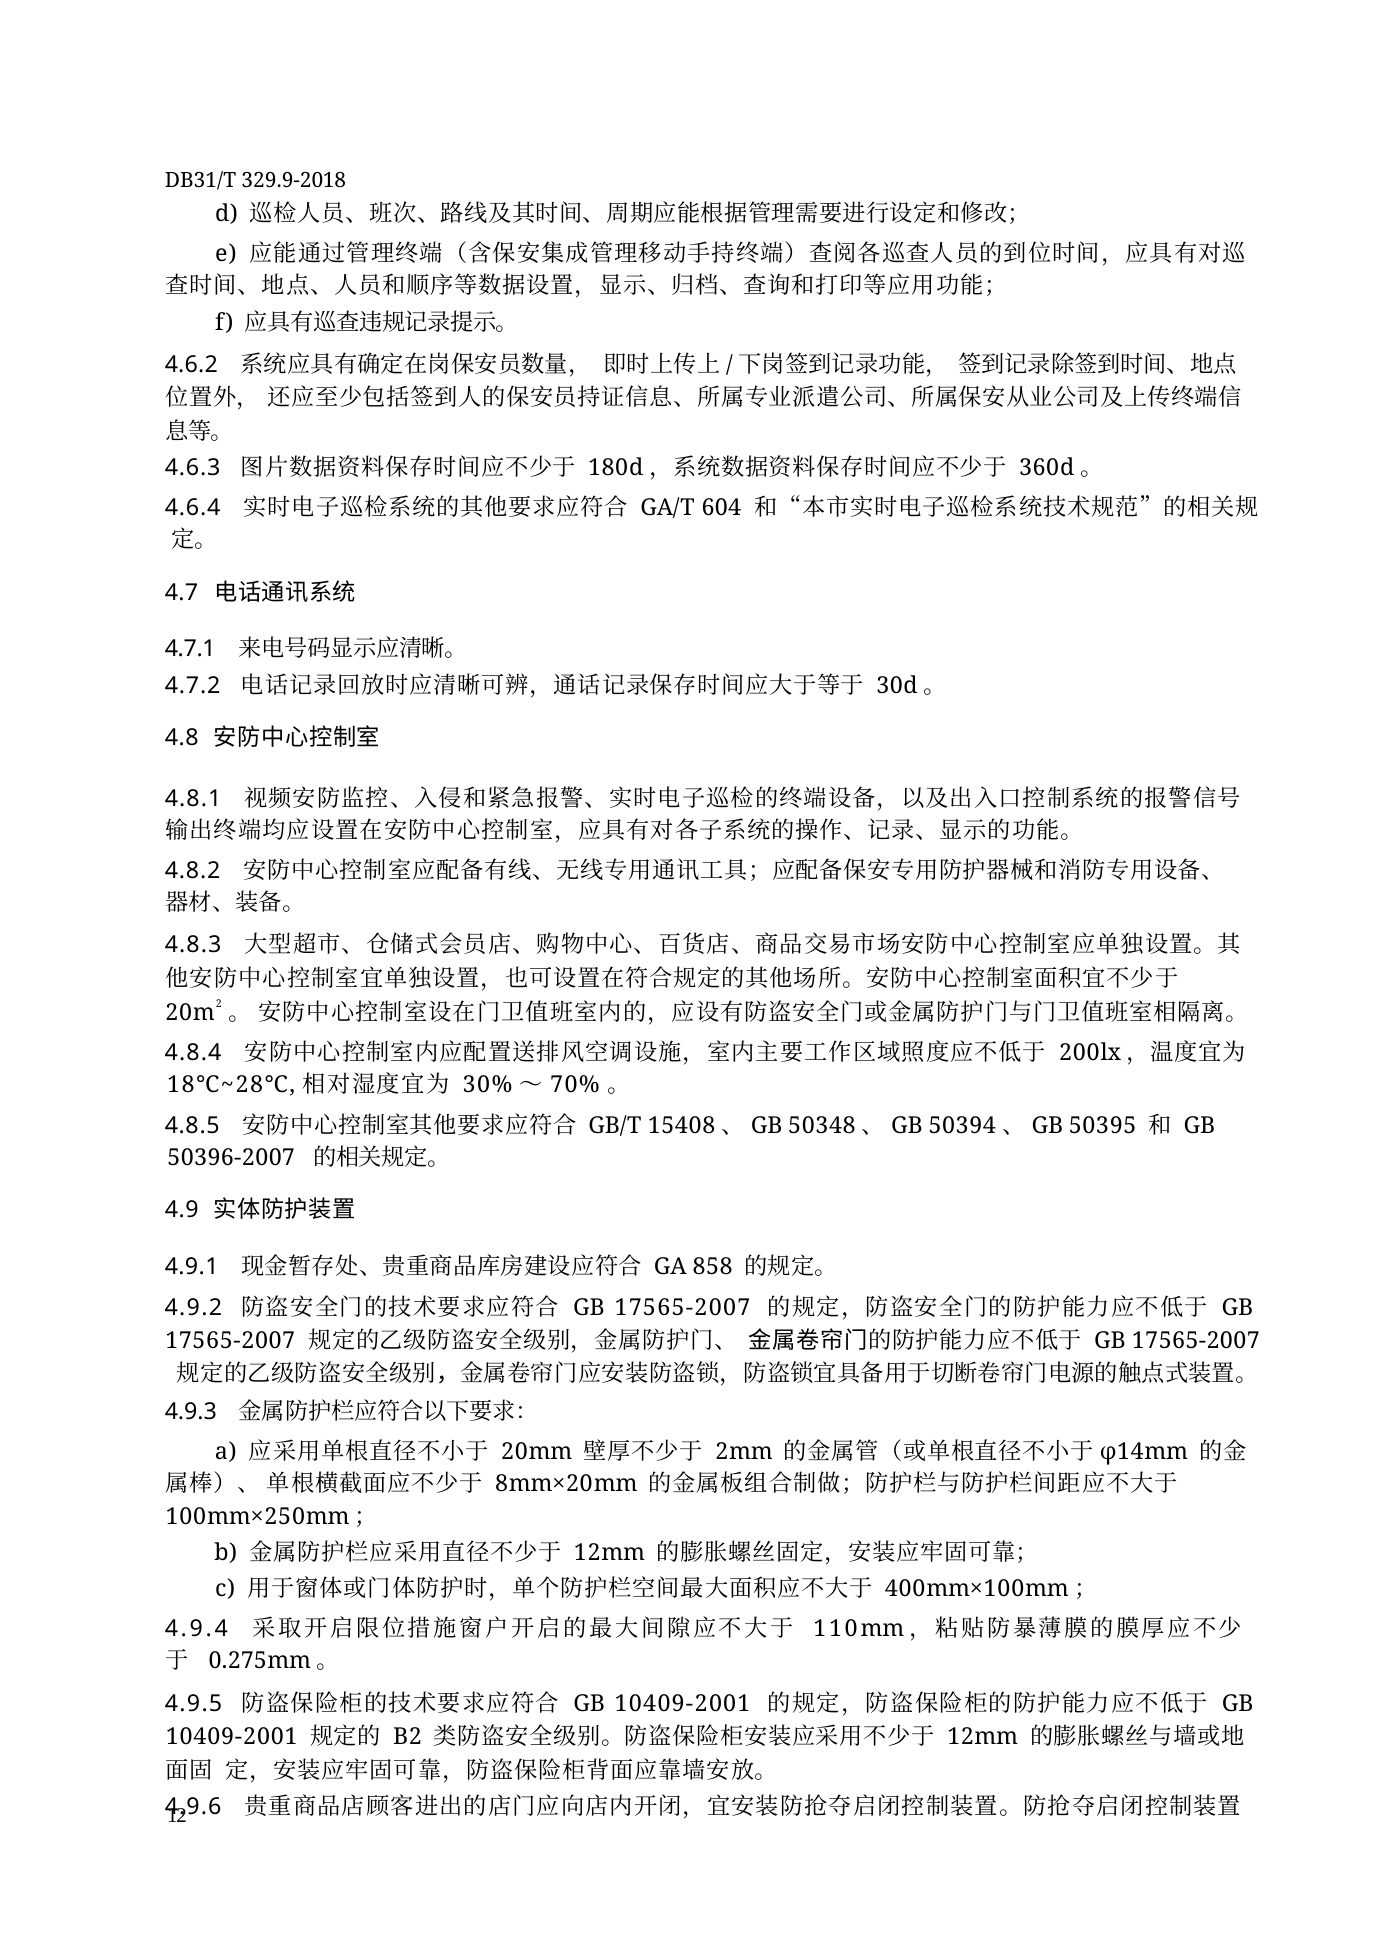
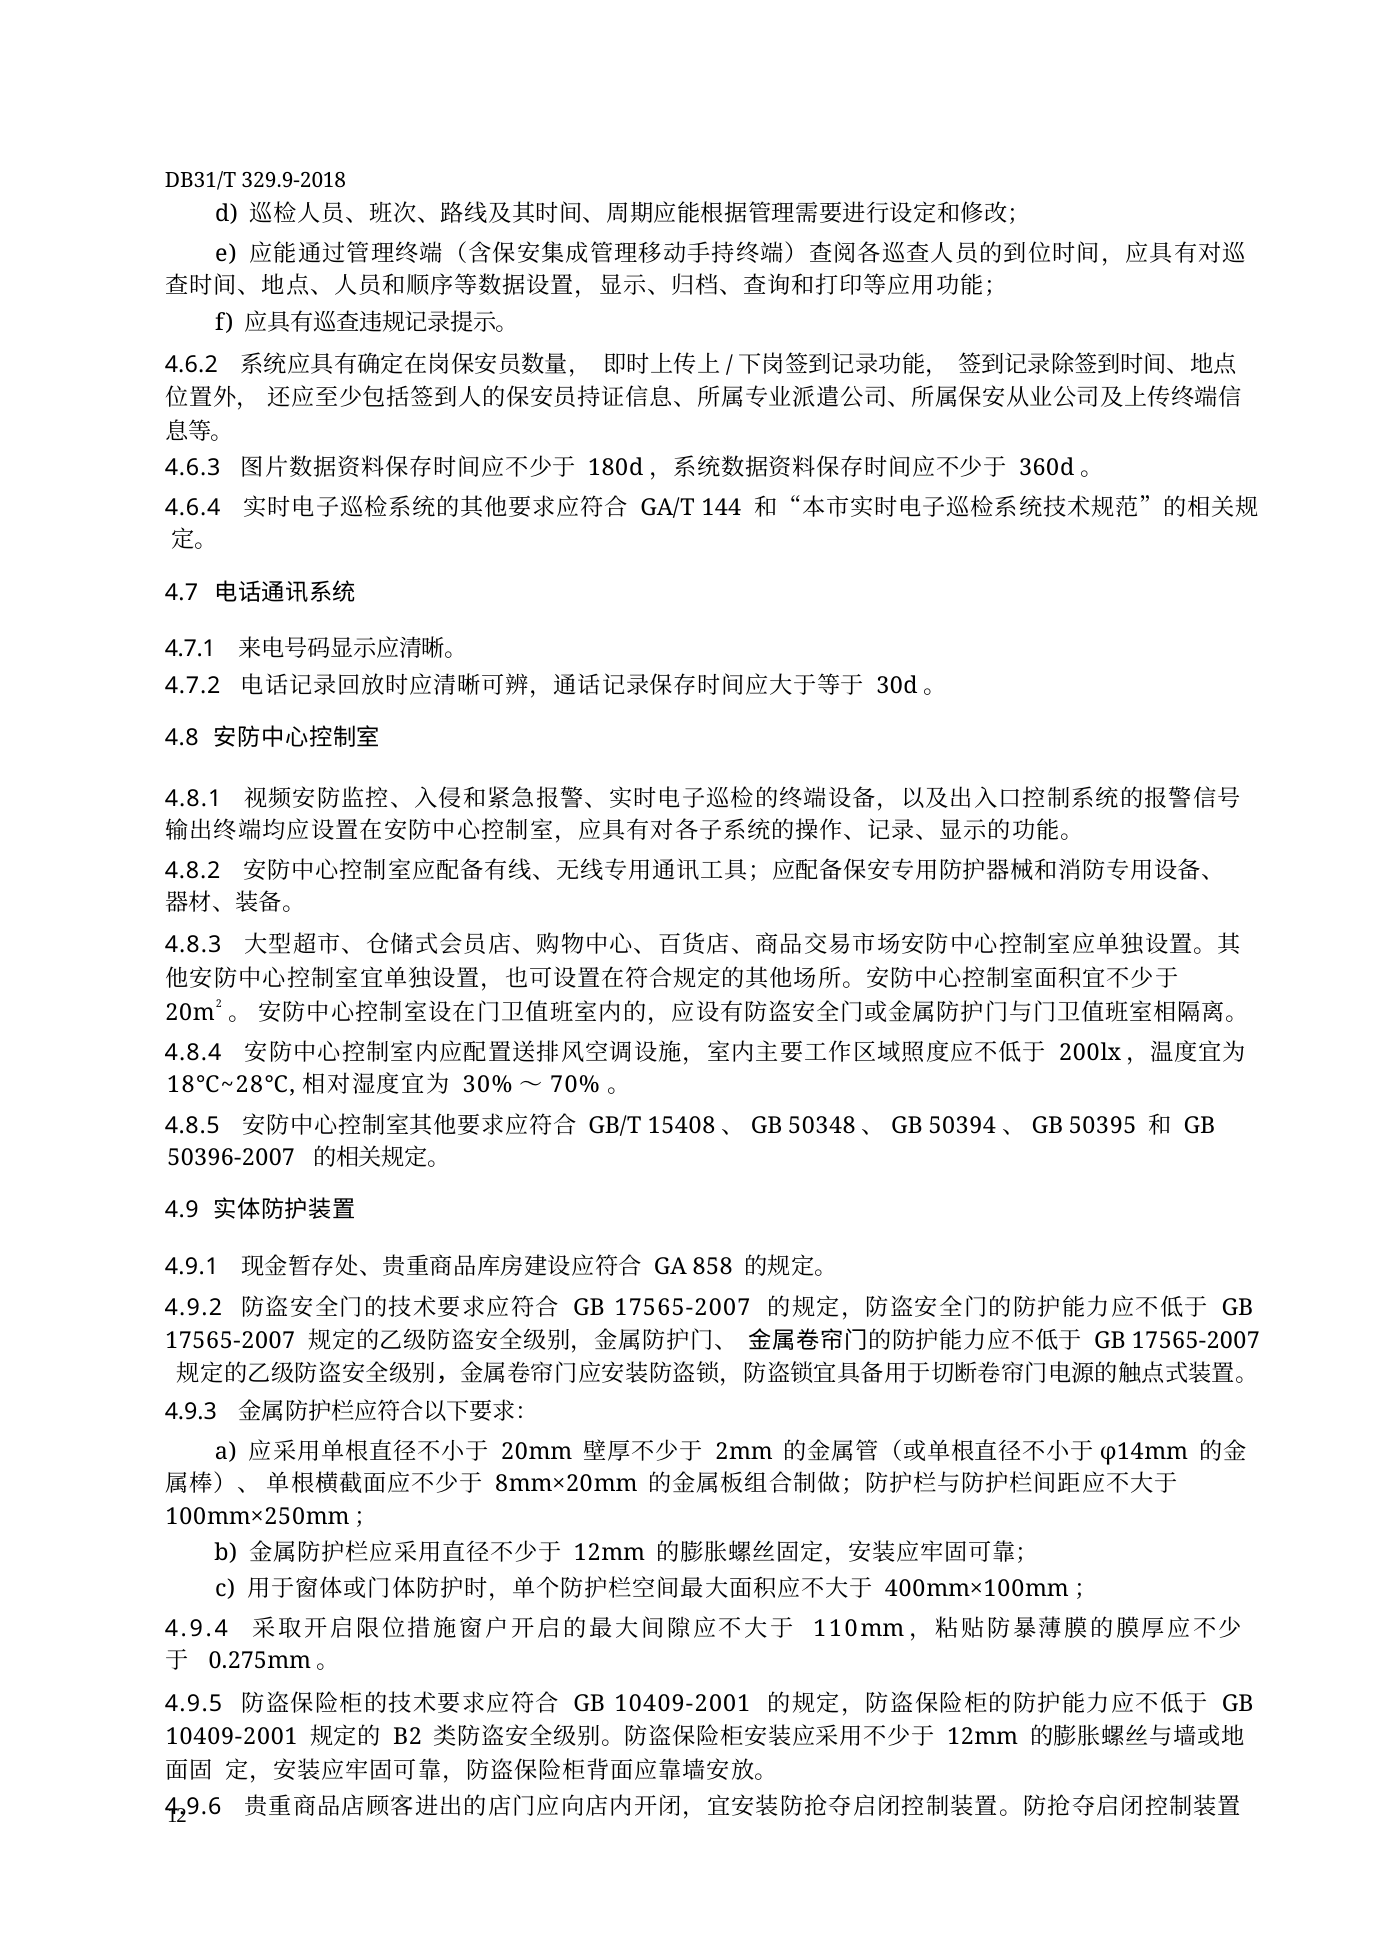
604: 604 -> 144
